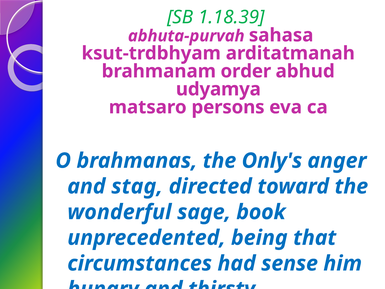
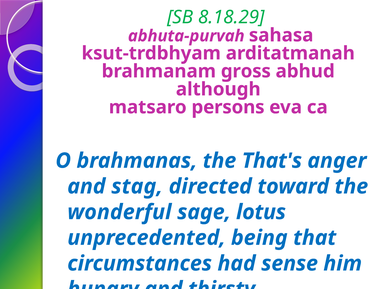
1.18.39: 1.18.39 -> 8.18.29
order: order -> gross
udyamya: udyamya -> although
Only's: Only's -> That's
book: book -> lotus
